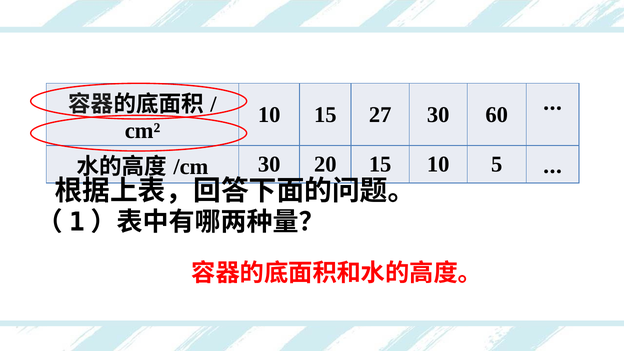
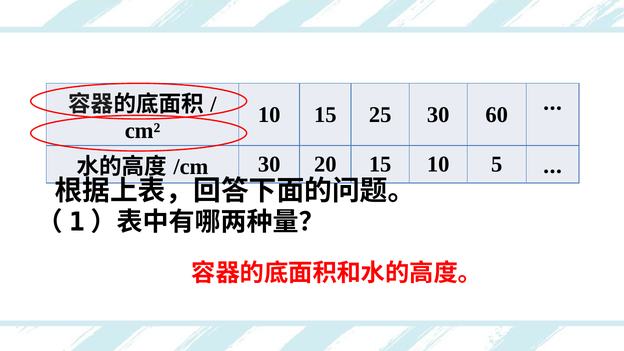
27: 27 -> 25
